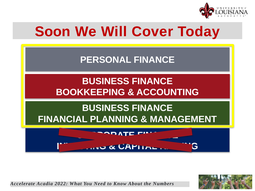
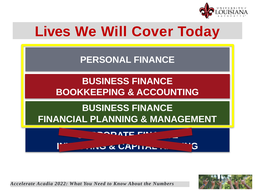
Soon: Soon -> Lives
